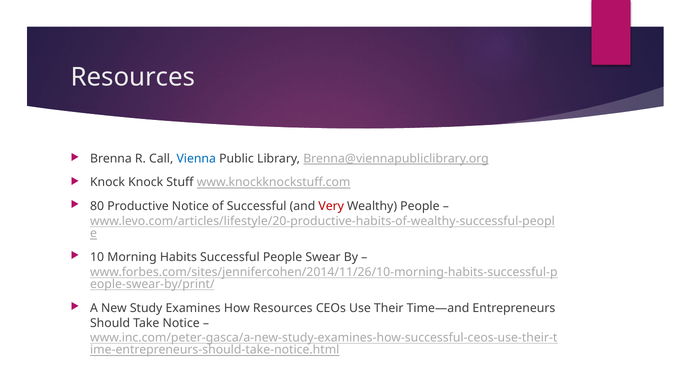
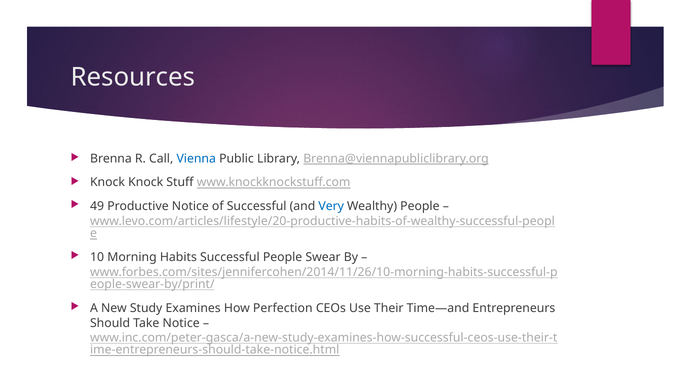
80: 80 -> 49
Very colour: red -> blue
How Resources: Resources -> Perfection
